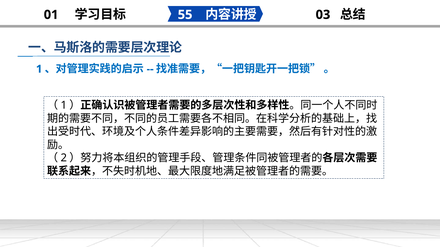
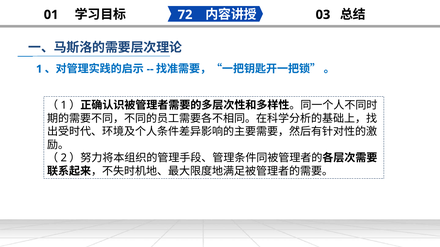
55: 55 -> 72
